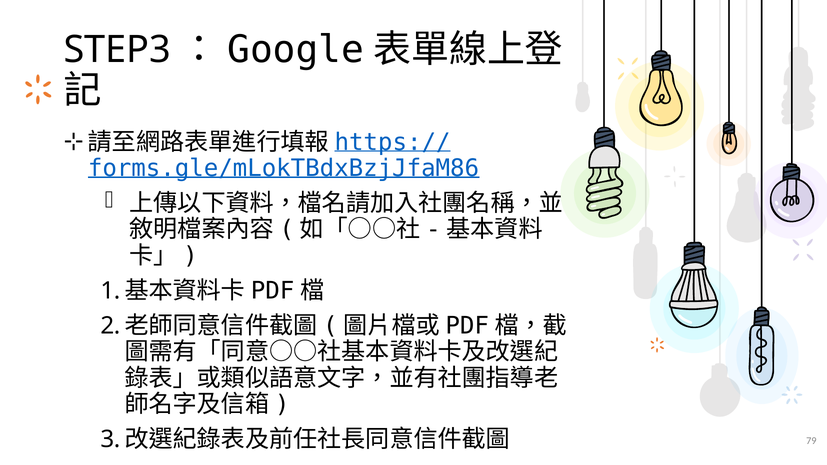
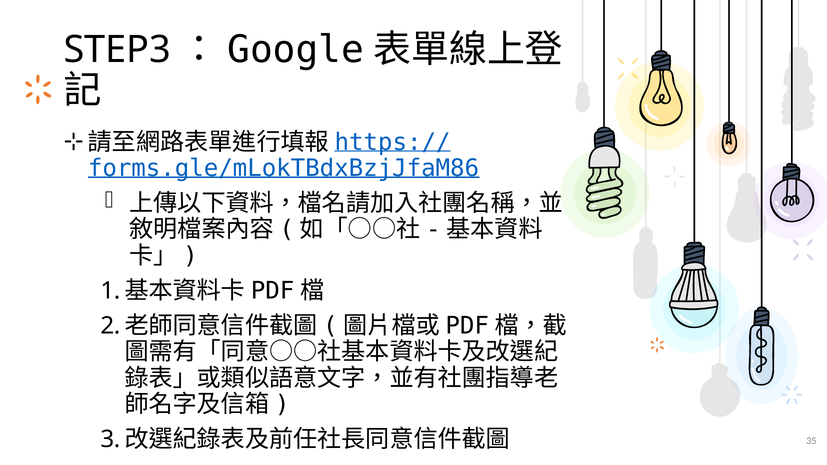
79: 79 -> 35
